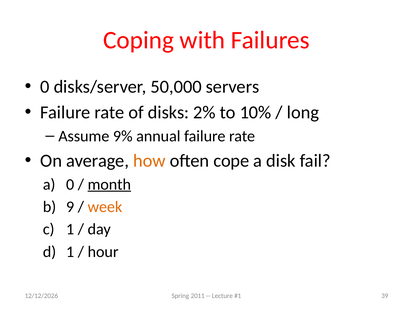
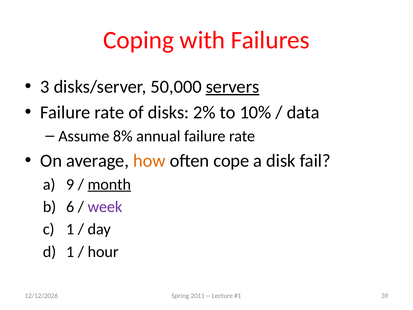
0 at (45, 87): 0 -> 3
servers underline: none -> present
long: long -> data
9%: 9% -> 8%
a 0: 0 -> 9
9: 9 -> 6
week colour: orange -> purple
